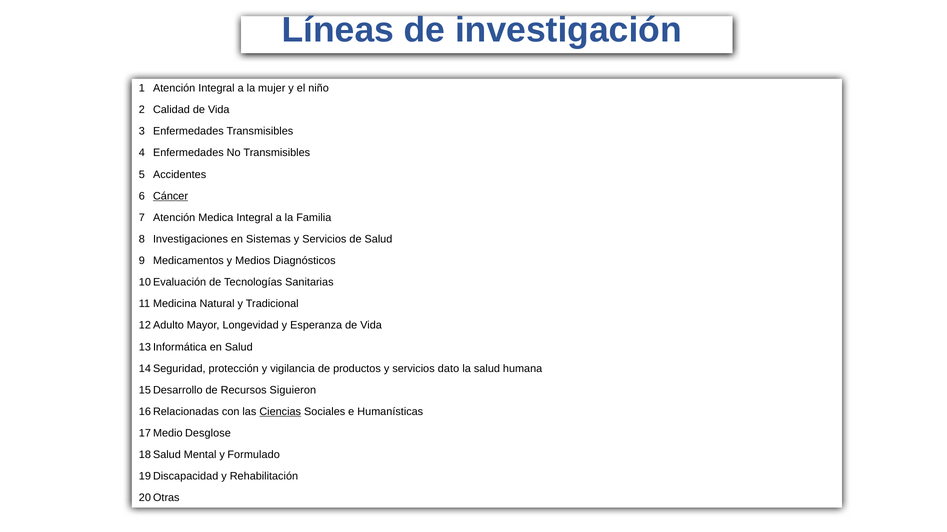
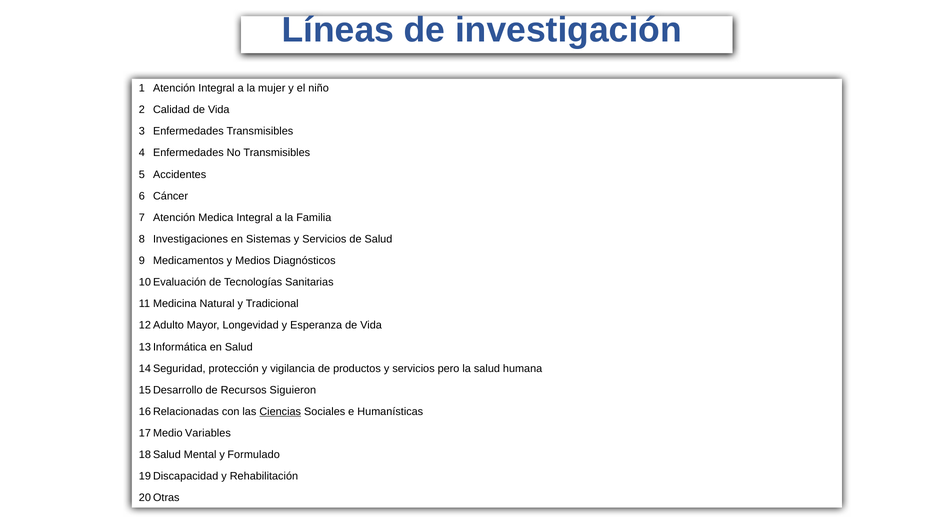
Cáncer underline: present -> none
dato: dato -> pero
Desglose: Desglose -> Variables
